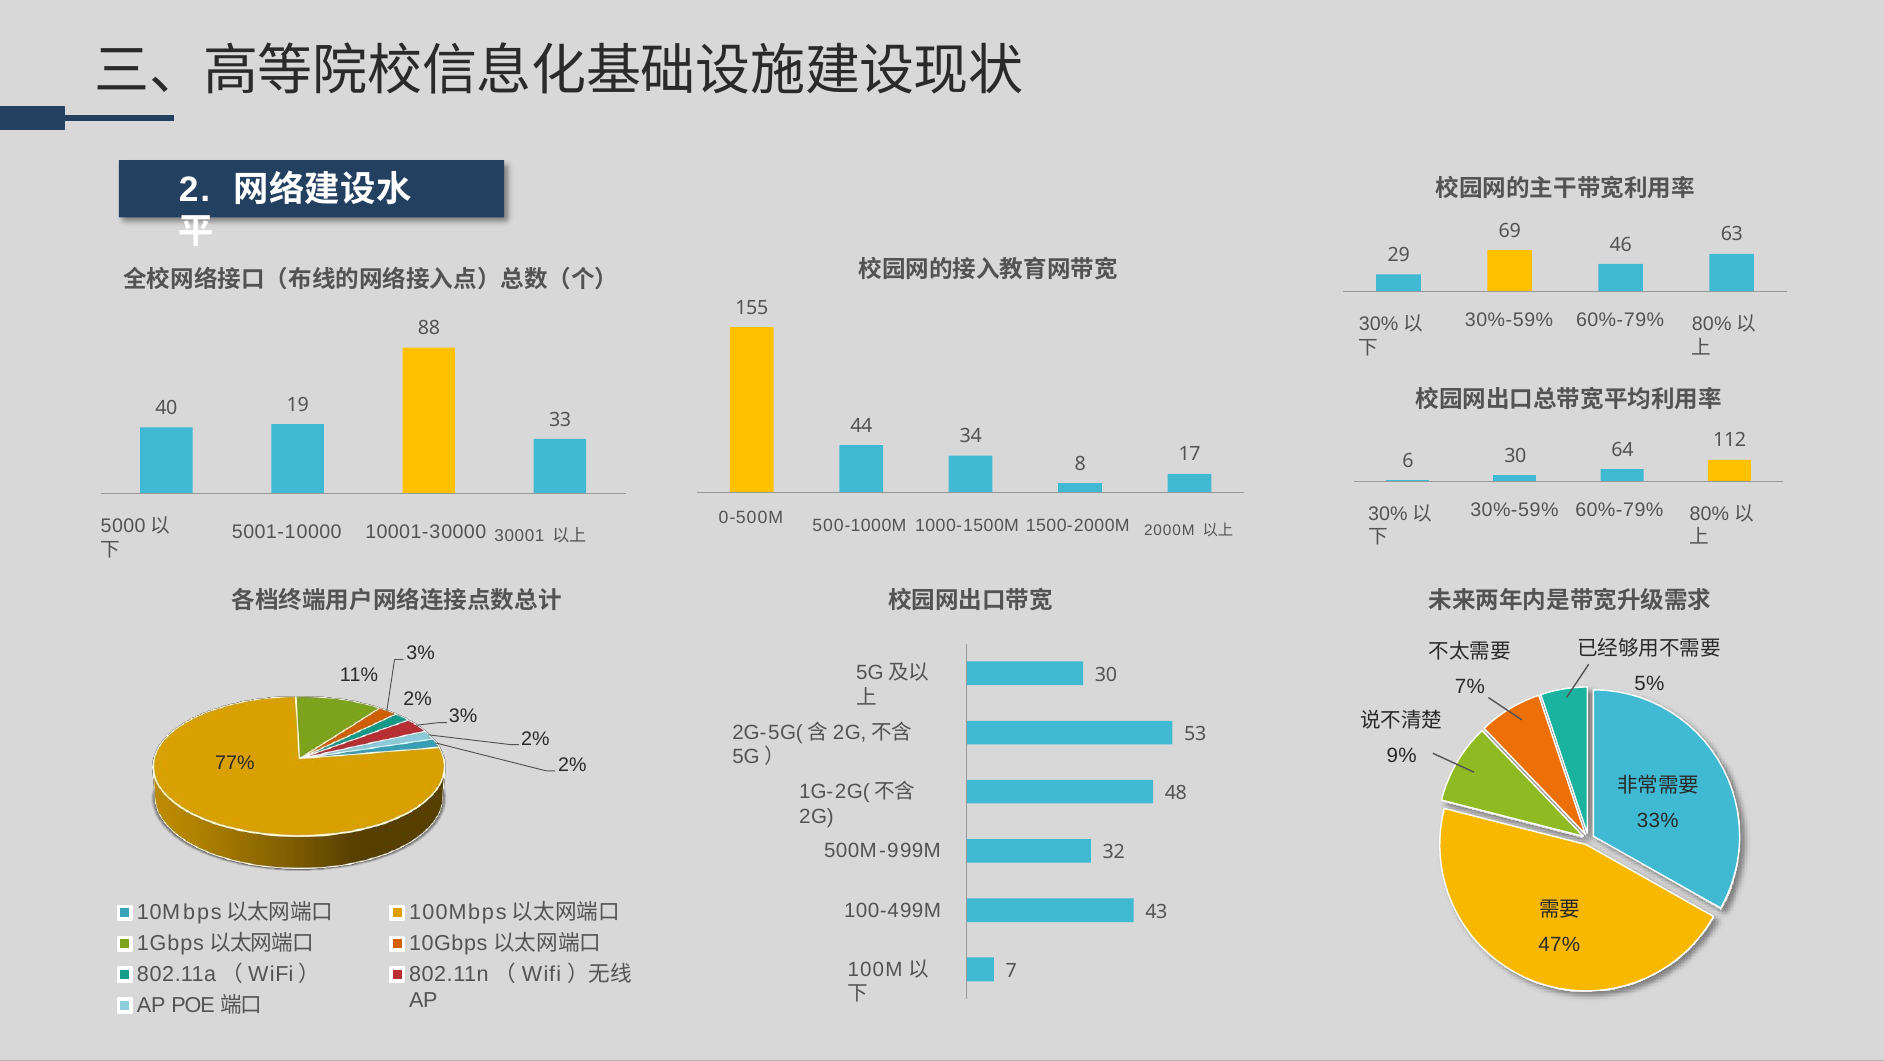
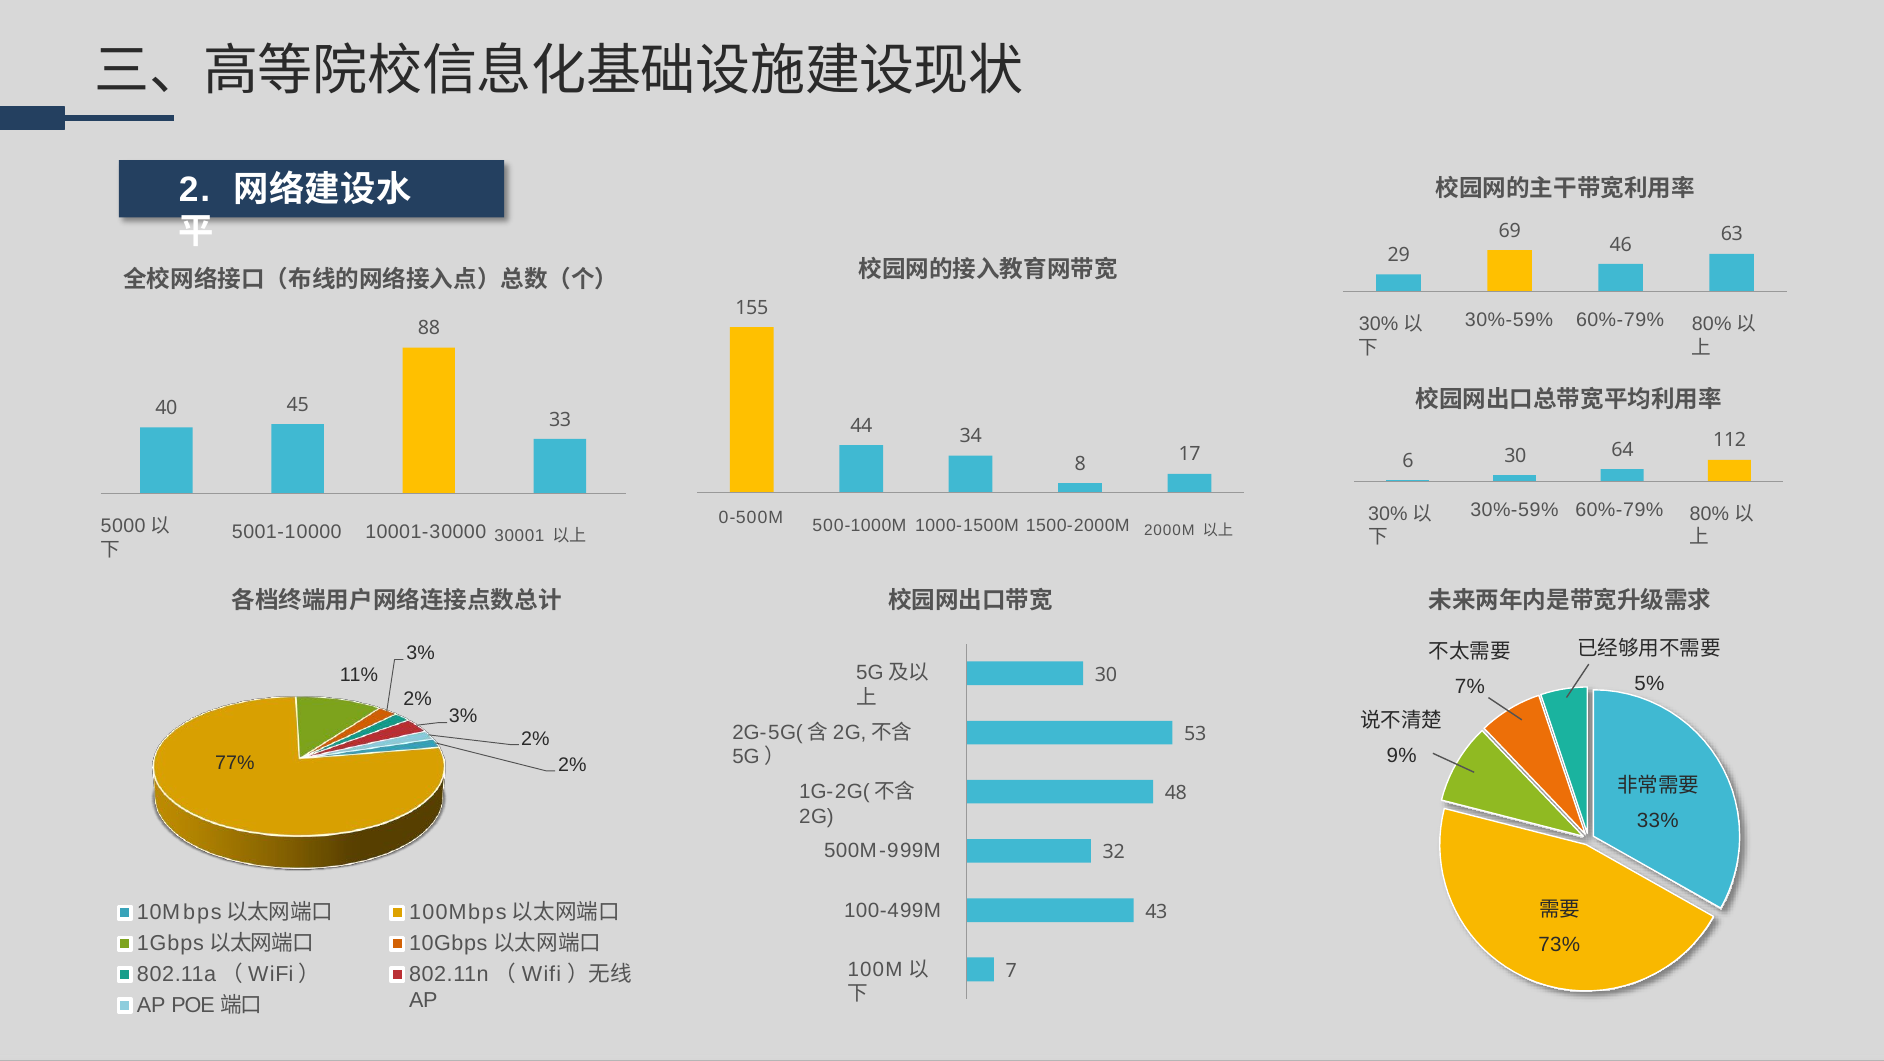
19: 19 -> 45
47%: 47% -> 73%
